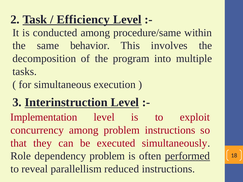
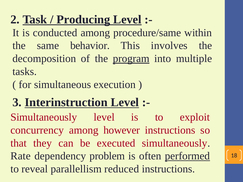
Efficiency: Efficiency -> Producing
program underline: none -> present
Implementation at (44, 117): Implementation -> Simultaneously
among problem: problem -> however
Role: Role -> Rate
